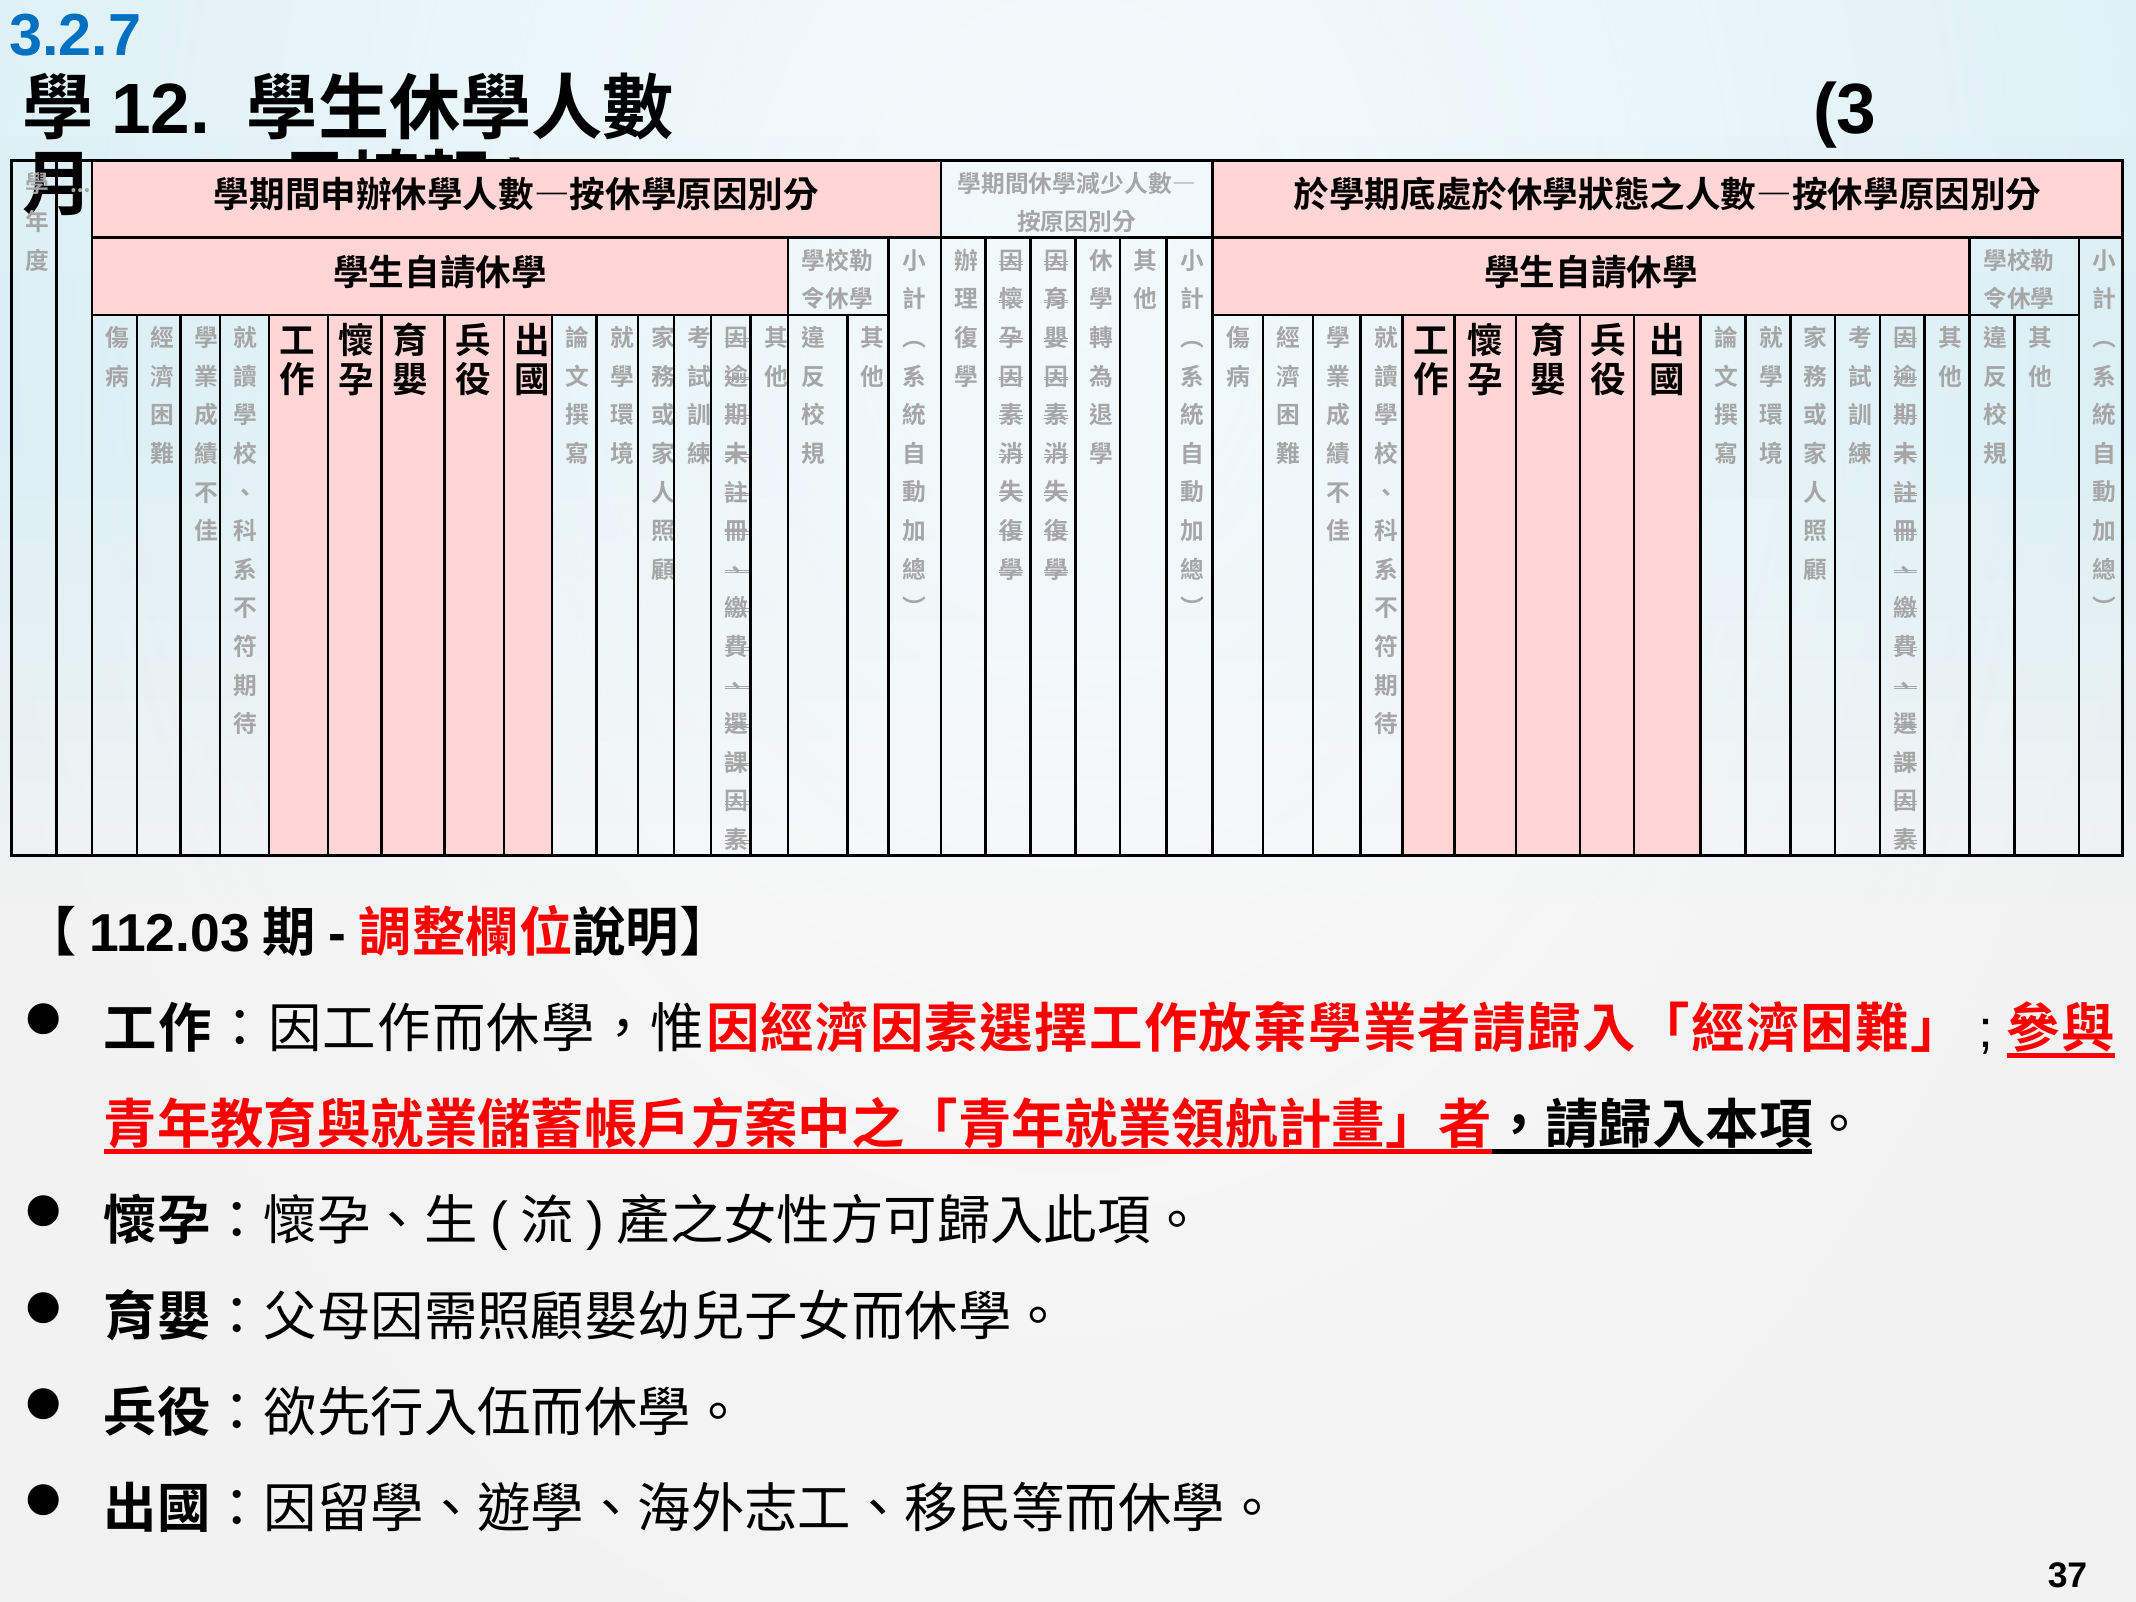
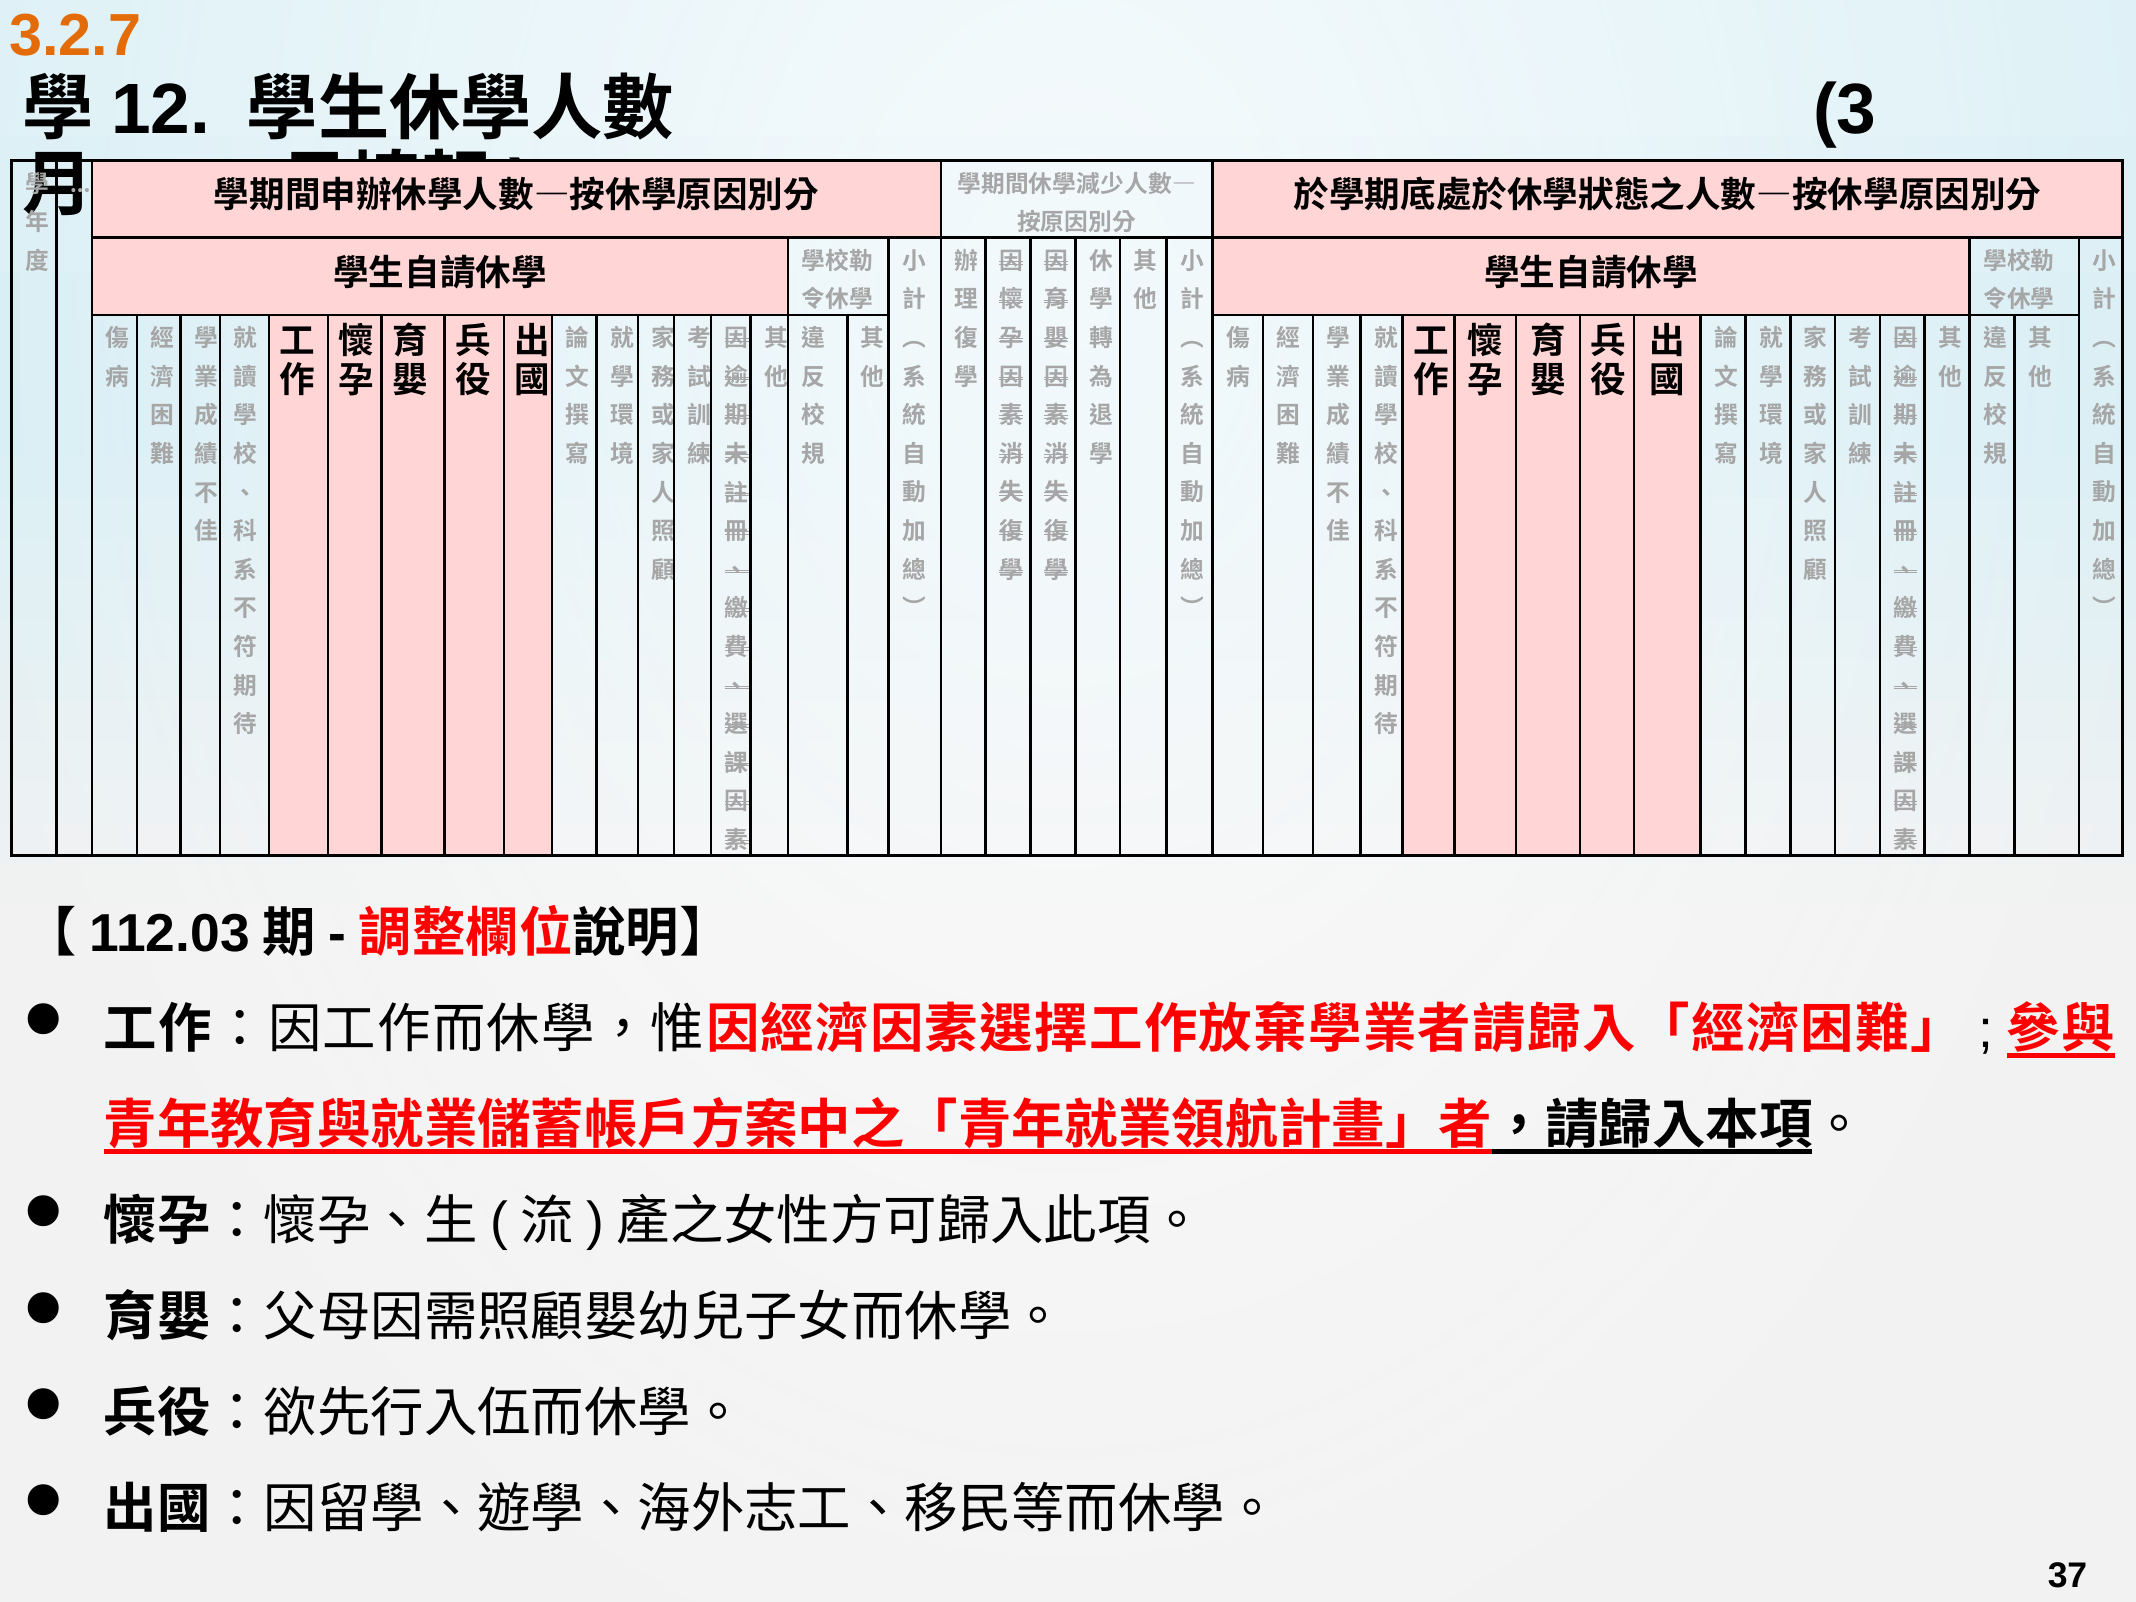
3.2.7 colour: blue -> orange
